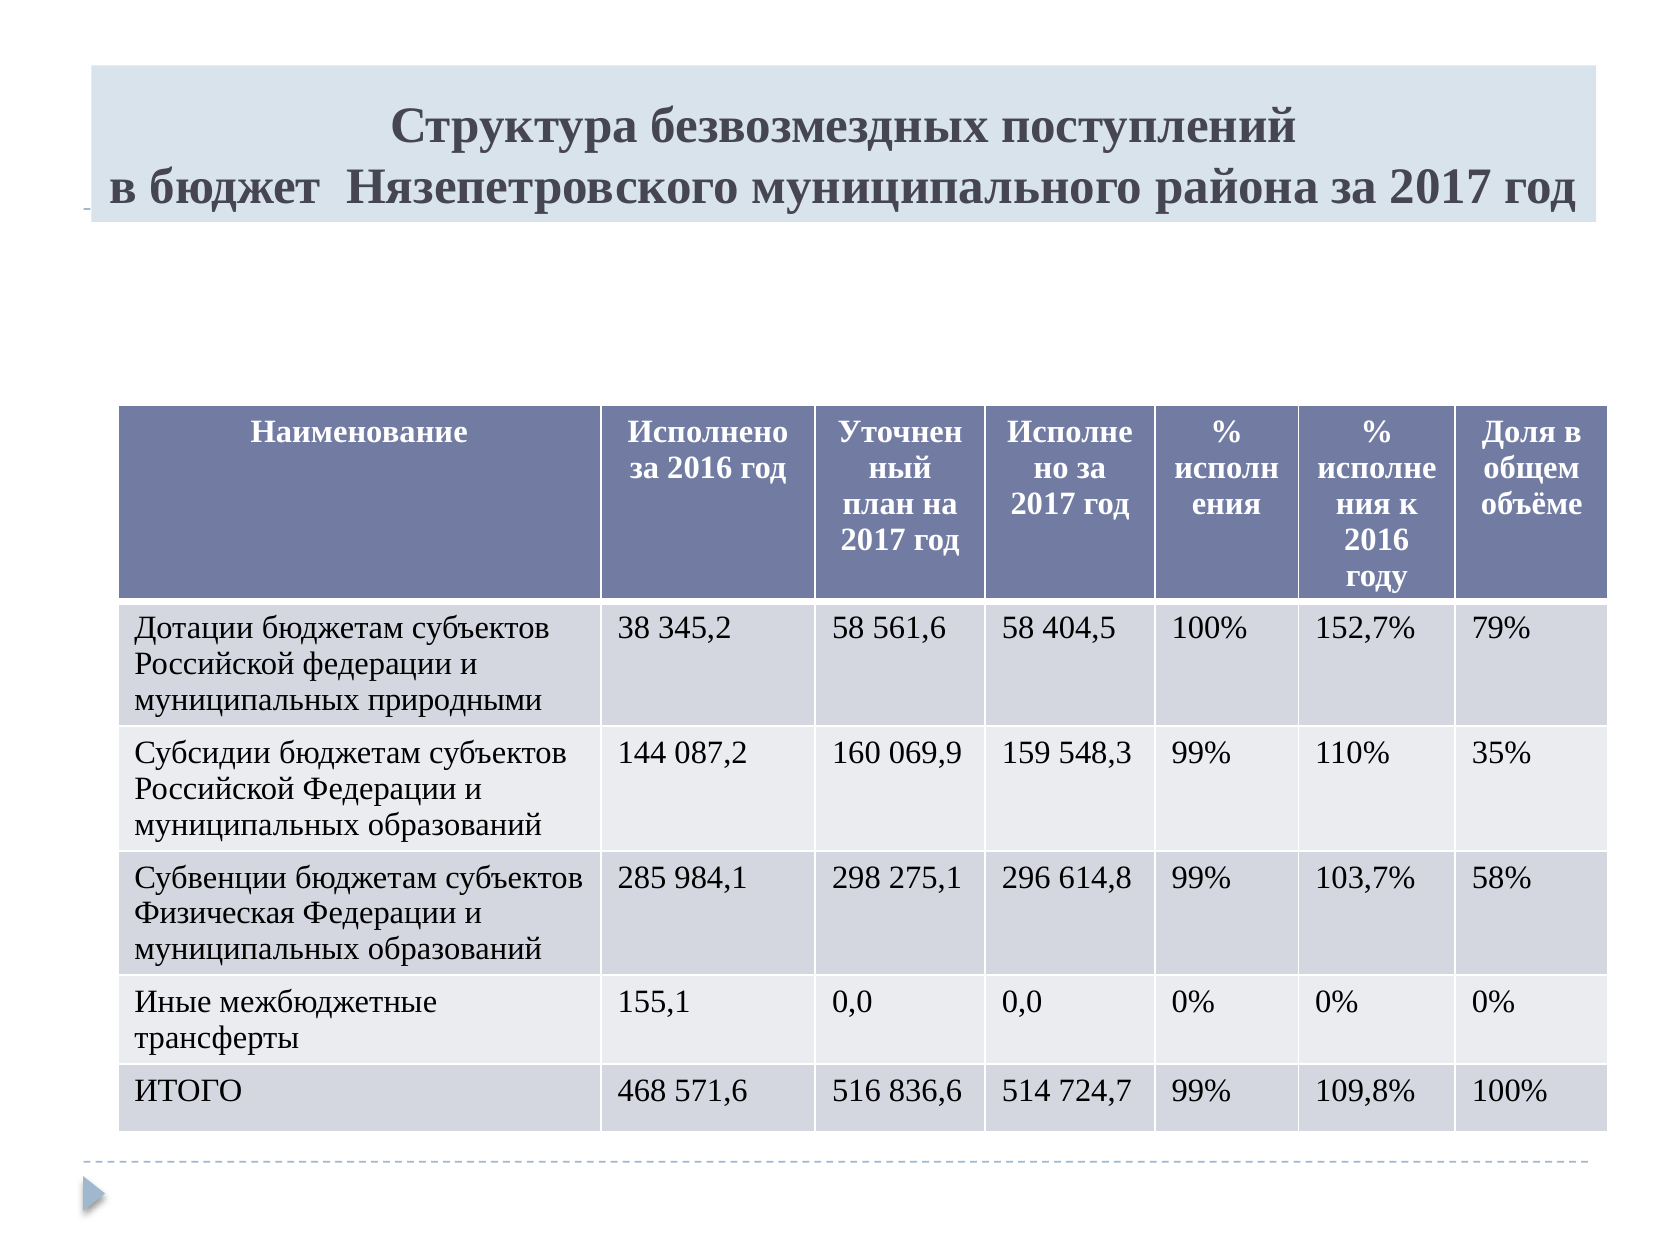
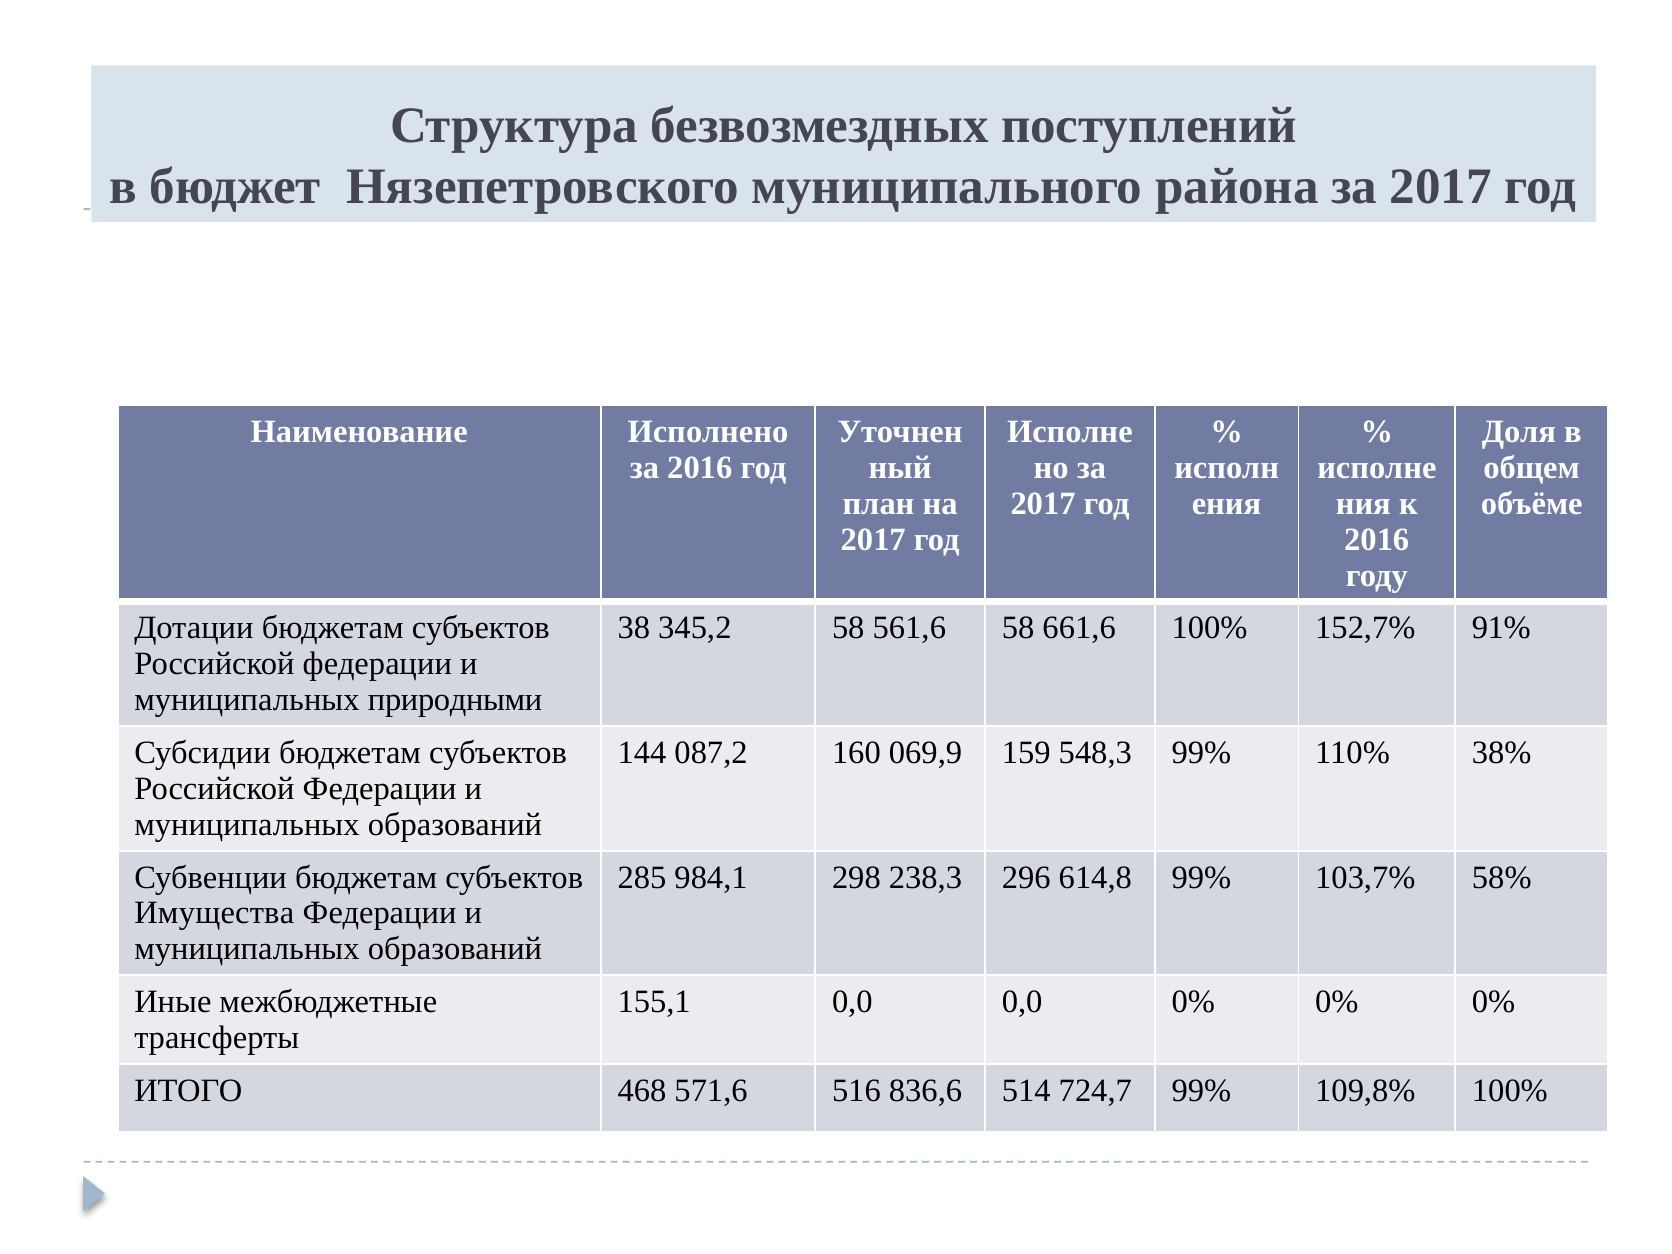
404,5: 404,5 -> 661,6
79%: 79% -> 91%
35%: 35% -> 38%
275,1: 275,1 -> 238,3
Физическая: Физическая -> Имущества
